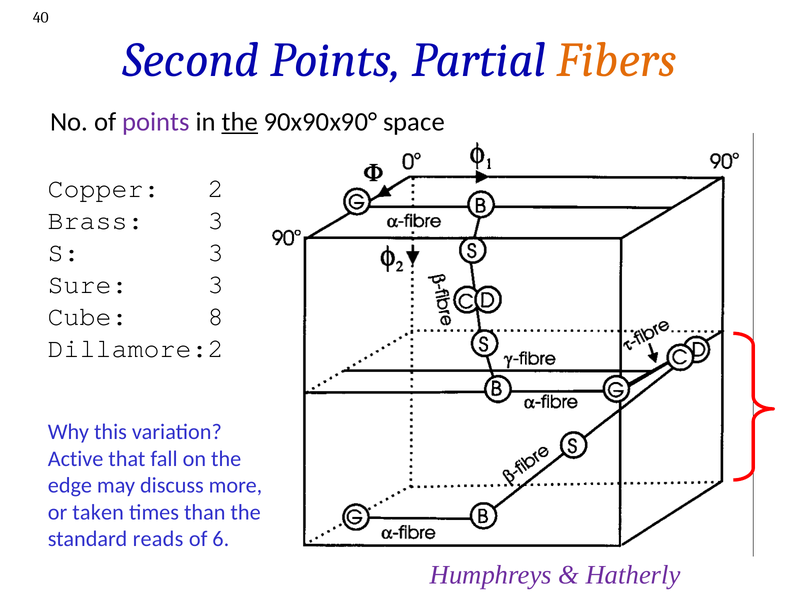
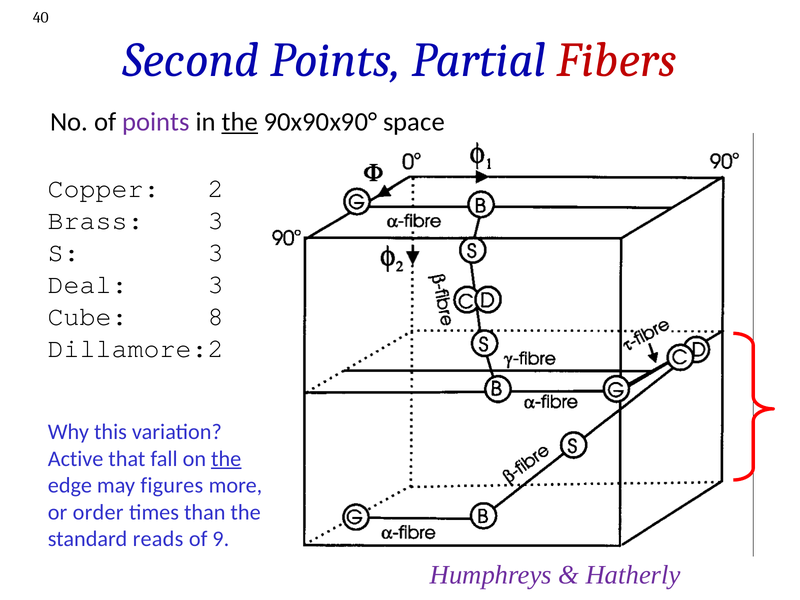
Fibers colour: orange -> red
Sure: Sure -> Deal
the at (226, 459) underline: none -> present
discuss: discuss -> figures
taken: taken -> order
6: 6 -> 9
